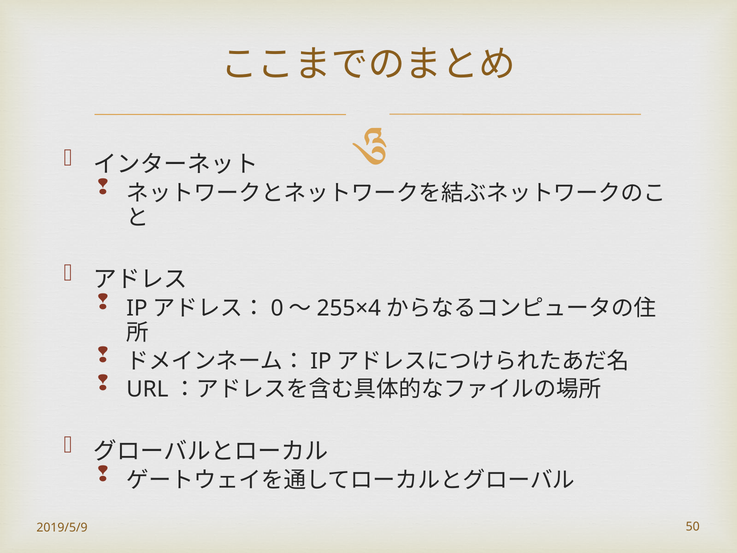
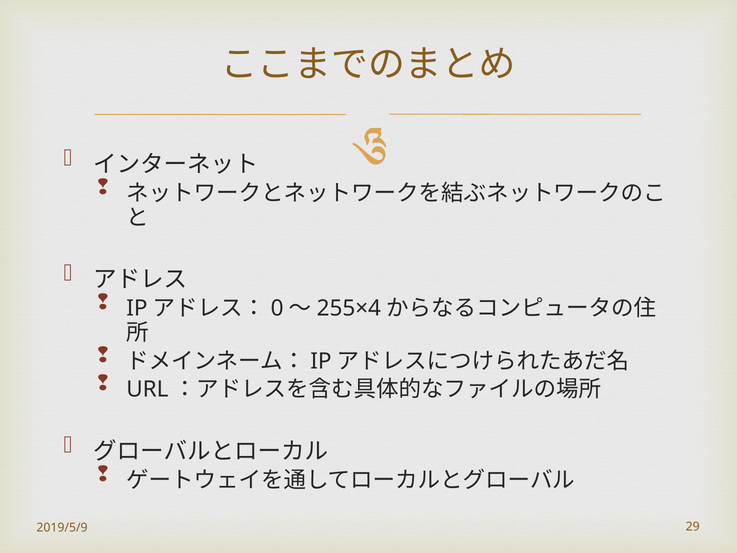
50: 50 -> 29
